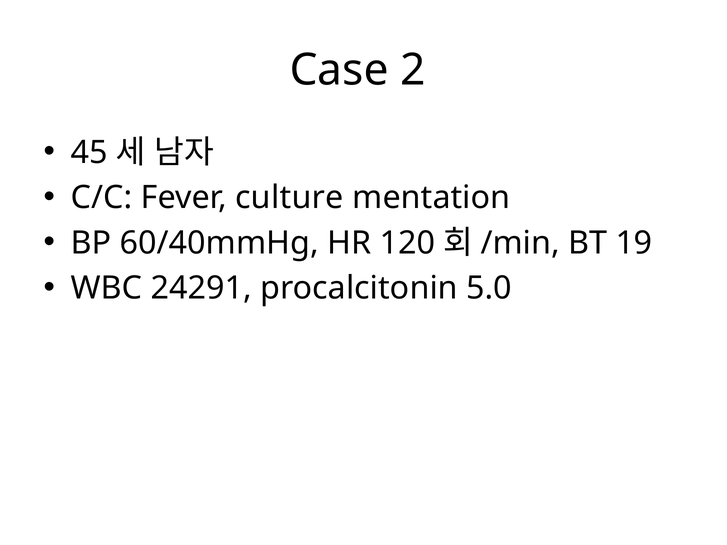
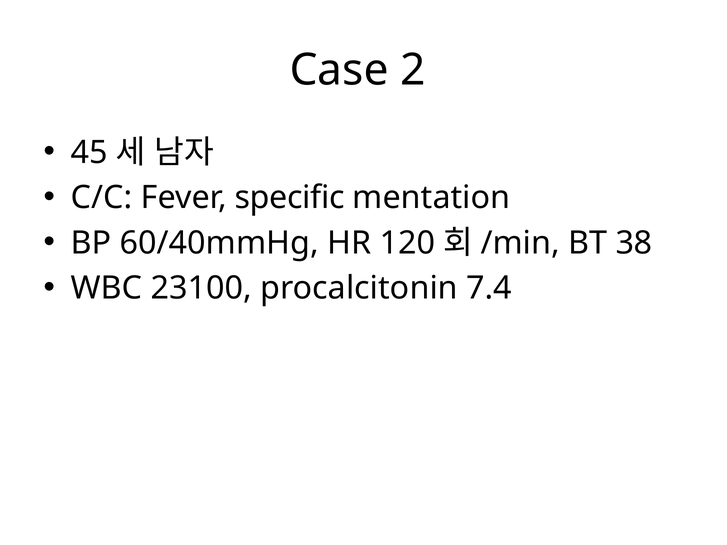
culture: culture -> specific
19: 19 -> 38
24291: 24291 -> 23100
5.0: 5.0 -> 7.4
